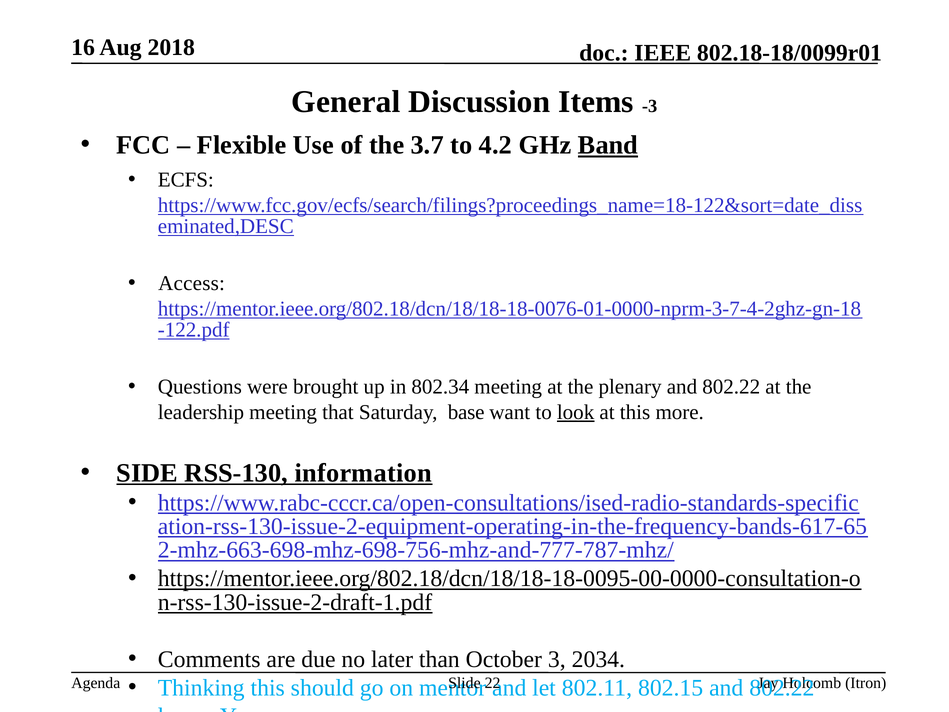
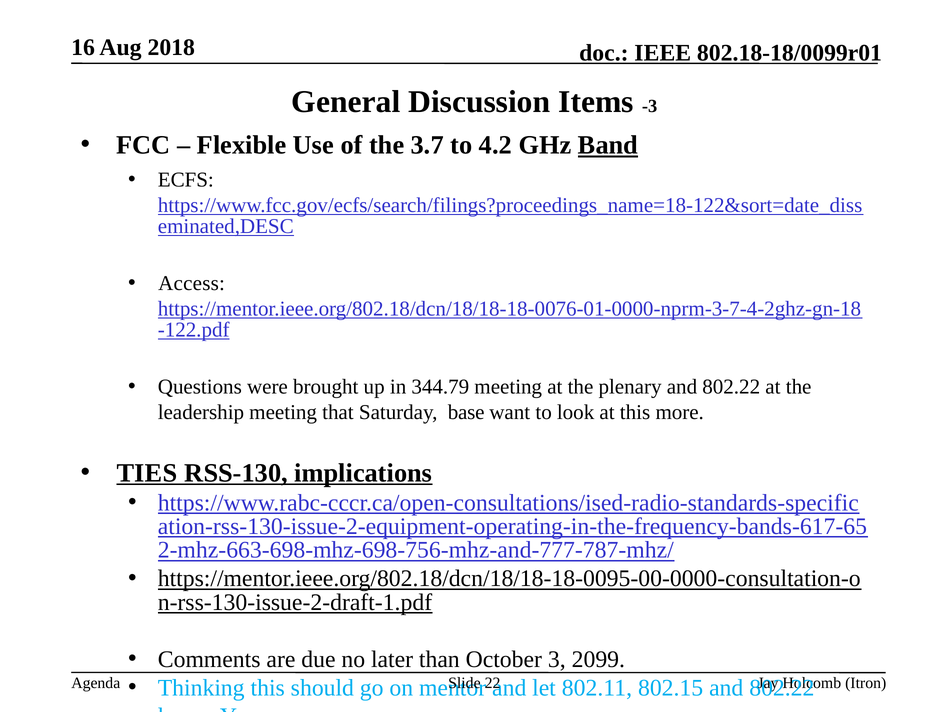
802.34: 802.34 -> 344.79
look underline: present -> none
SIDE: SIDE -> TIES
information: information -> implications
2034: 2034 -> 2099
